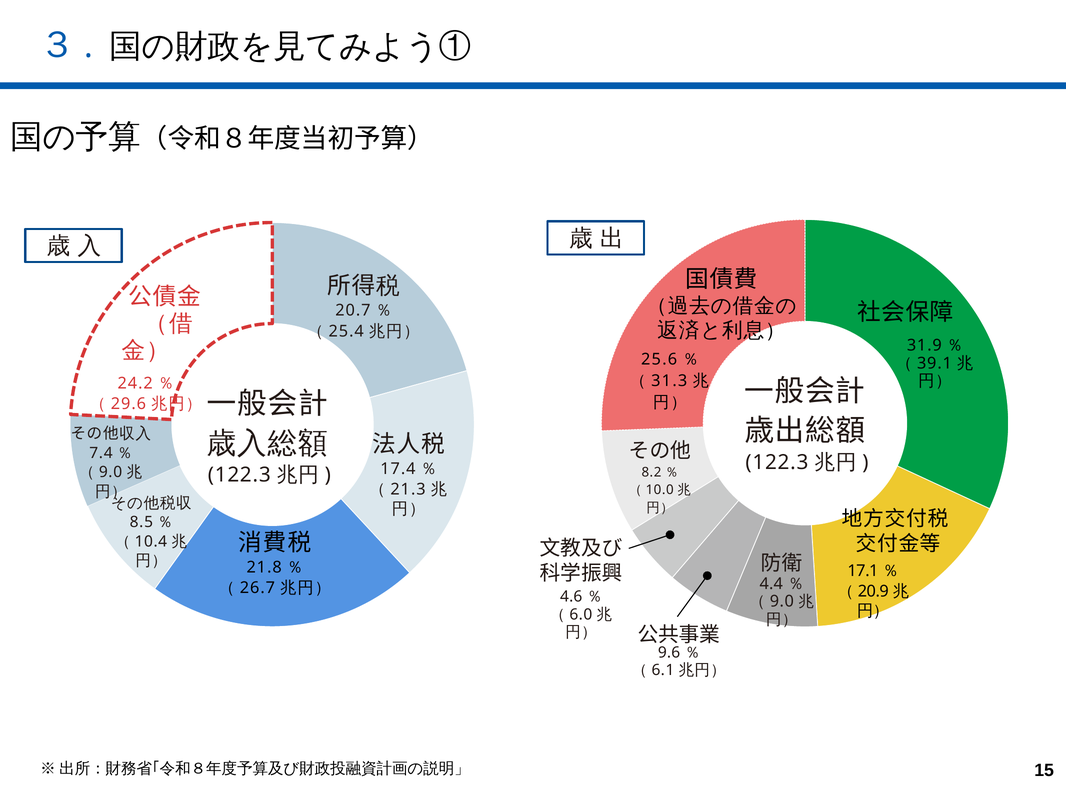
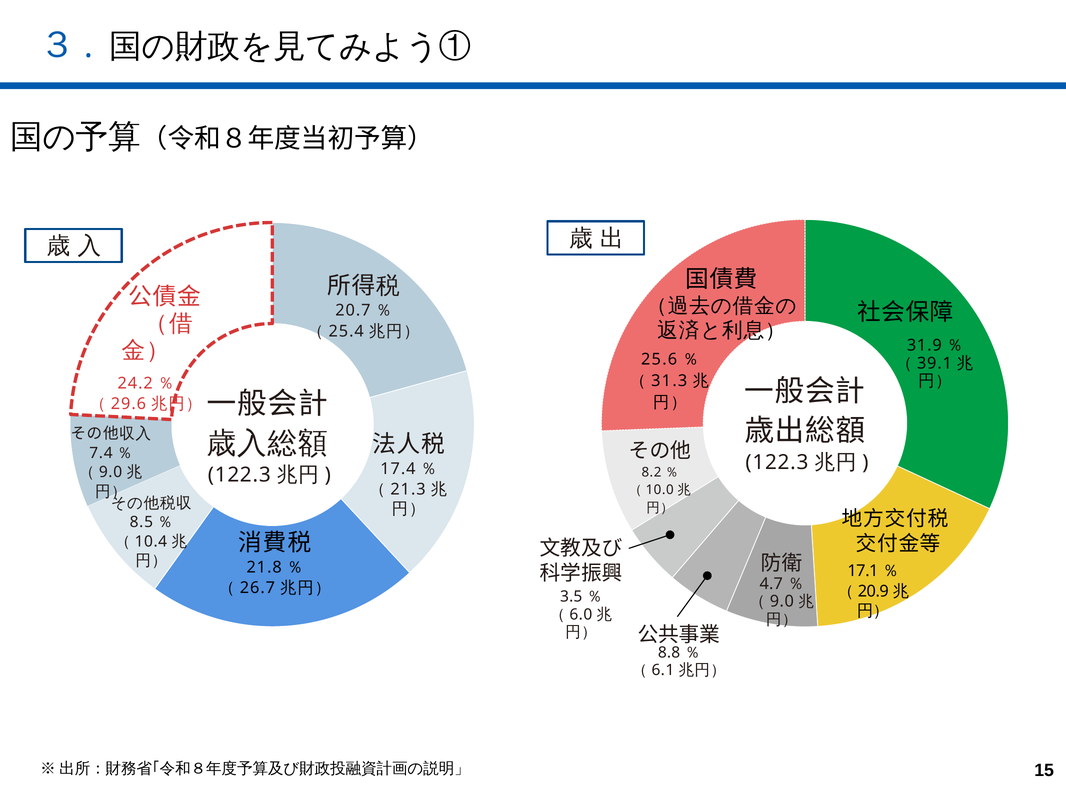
4.4: 4.4 -> 4.7
4.6: 4.6 -> 3.5
9.6: 9.6 -> 8.8
